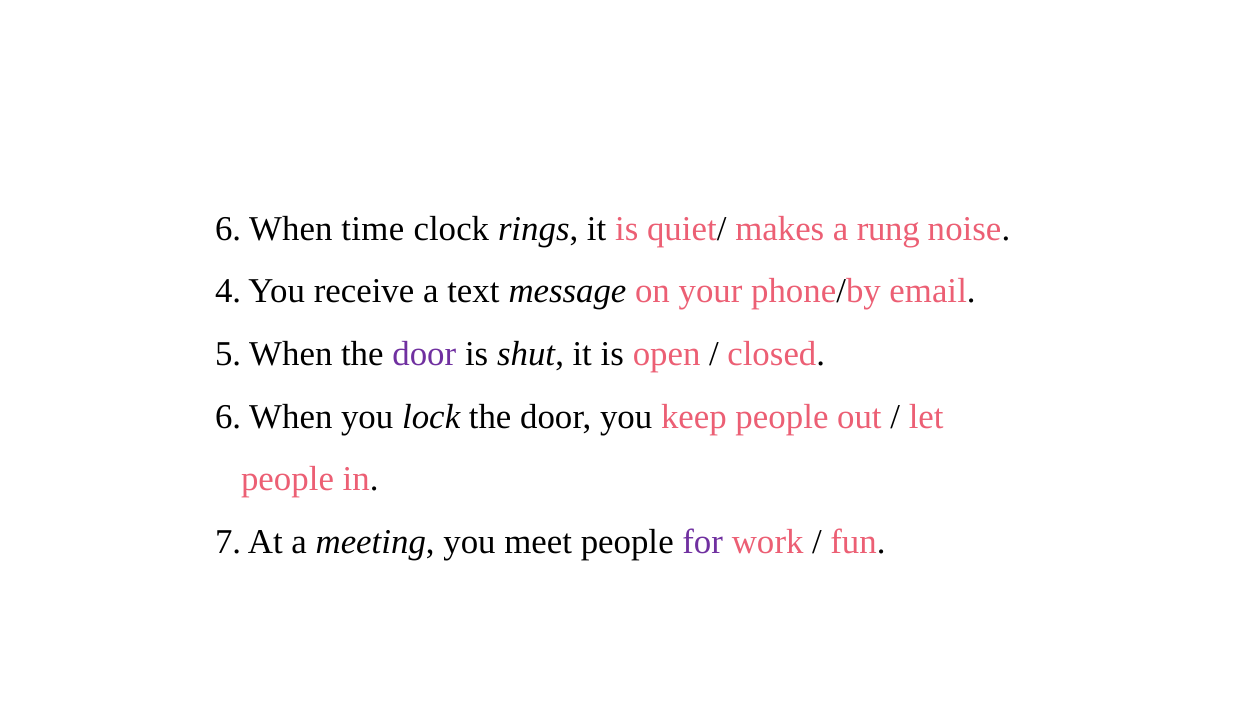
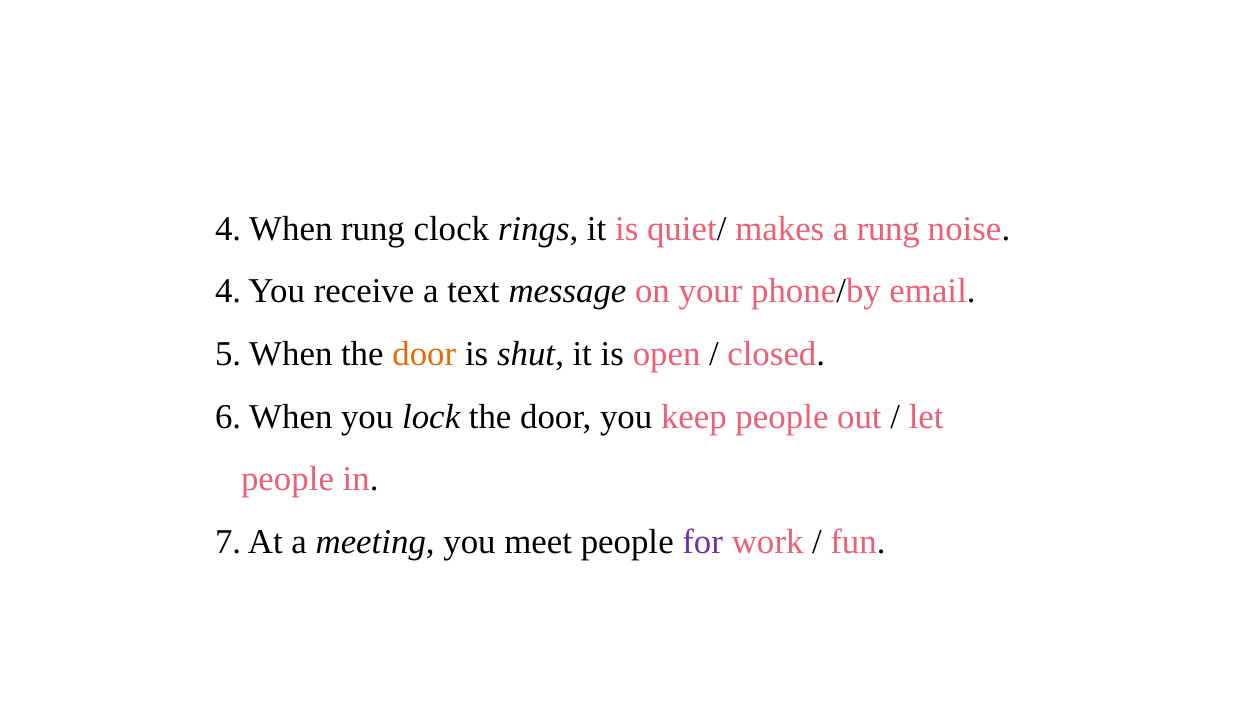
6 at (228, 229): 6 -> 4
When time: time -> rung
door at (424, 354) colour: purple -> orange
